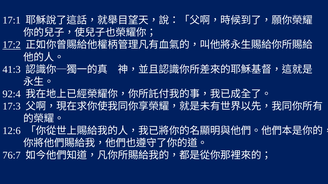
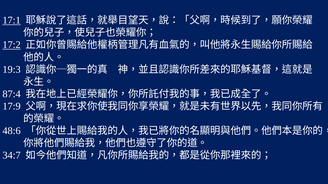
17:1 underline: none -> present
41:3: 41:3 -> 19:3
92:4: 92:4 -> 87:4
17:3: 17:3 -> 17:9
12:6: 12:6 -> 48:6
76:7: 76:7 -> 34:7
